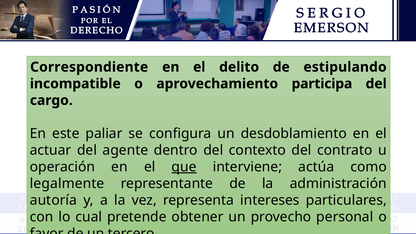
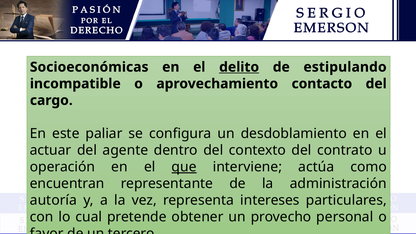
Correspondiente: Correspondiente -> Socioeconómicas
delito underline: none -> present
participa: participa -> contacto
legalmente: legalmente -> encuentran
